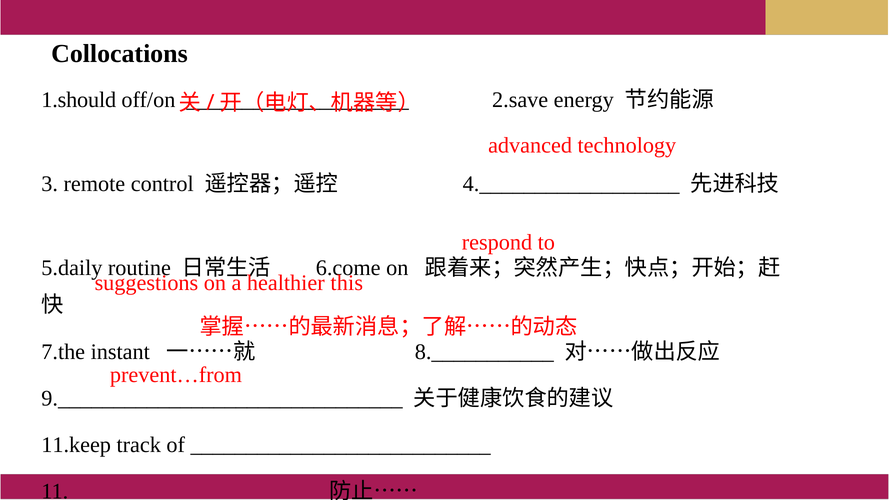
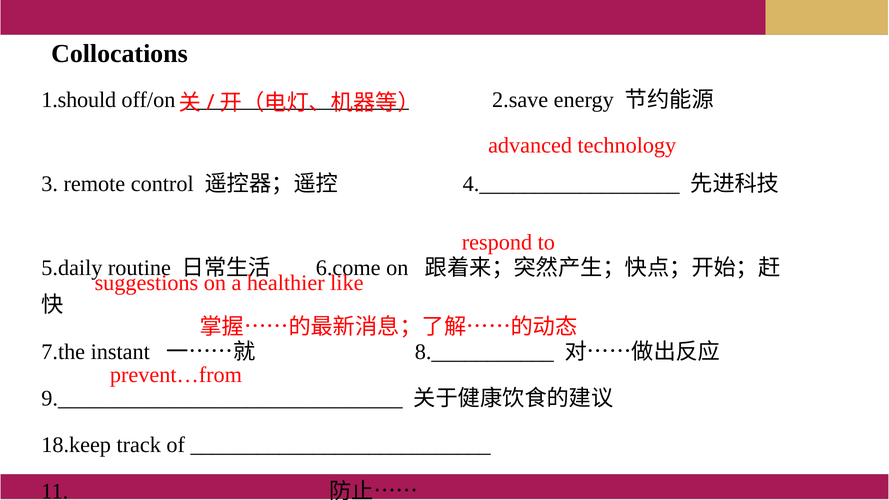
this: this -> like
11.keep: 11.keep -> 18.keep
